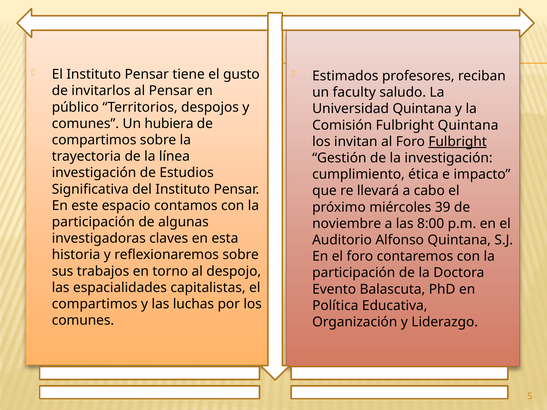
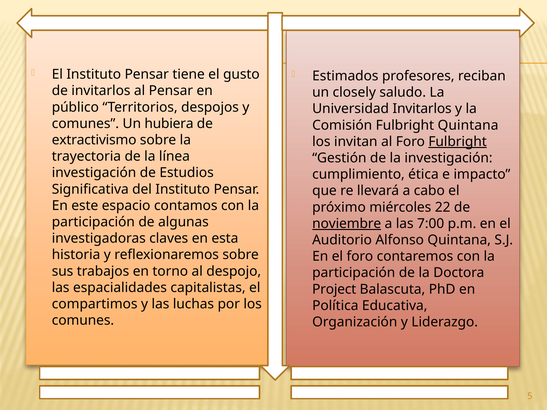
faculty: faculty -> closely
Universidad Quintana: Quintana -> Invitarlos
compartimos at (94, 140): compartimos -> extractivismo
39: 39 -> 22
noviembre underline: none -> present
8:00: 8:00 -> 7:00
Evento: Evento -> Project
